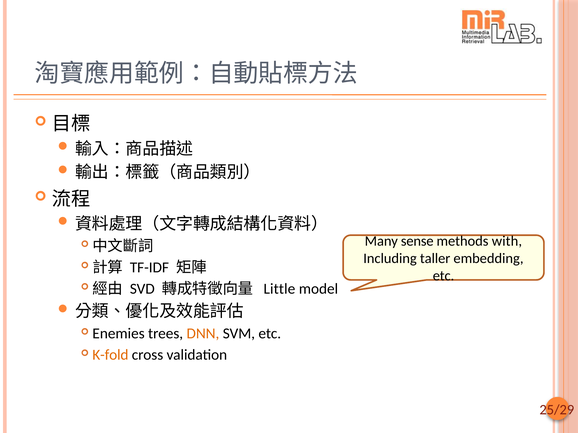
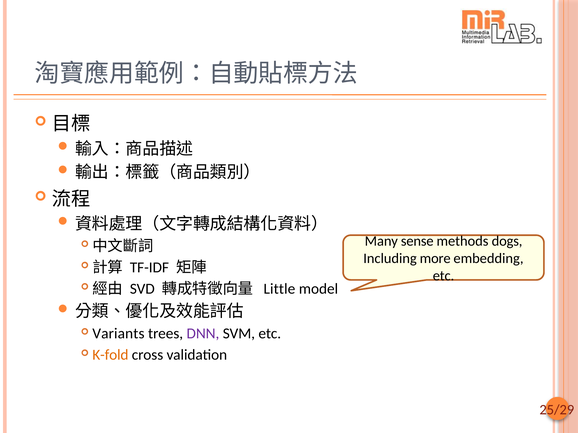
with: with -> dogs
taller: taller -> more
Enemies: Enemies -> Variants
DNN colour: orange -> purple
